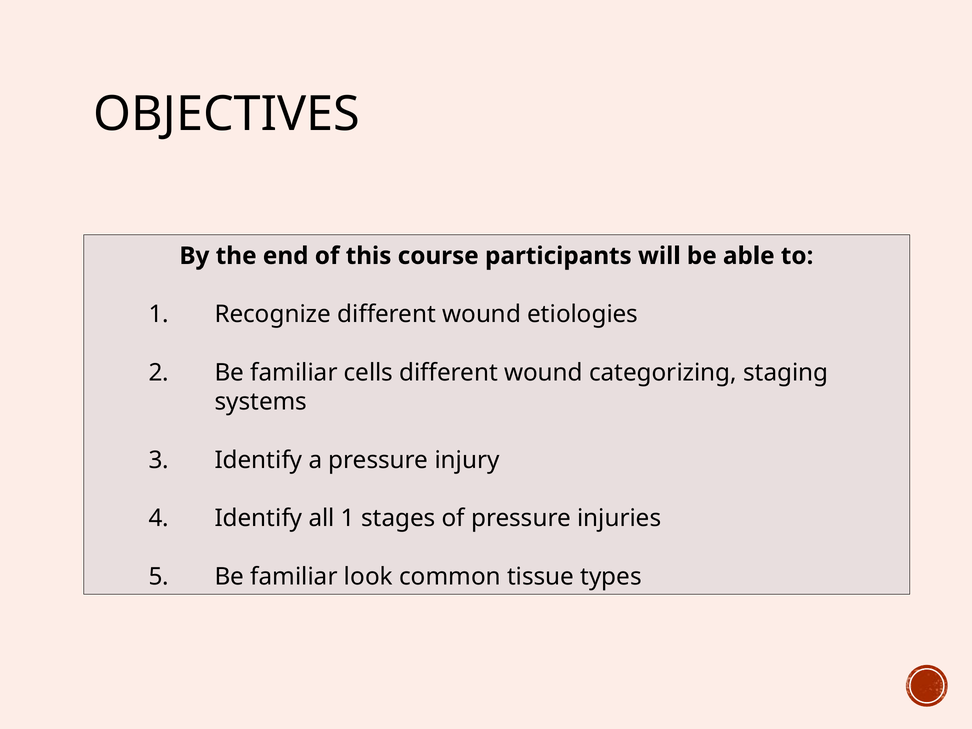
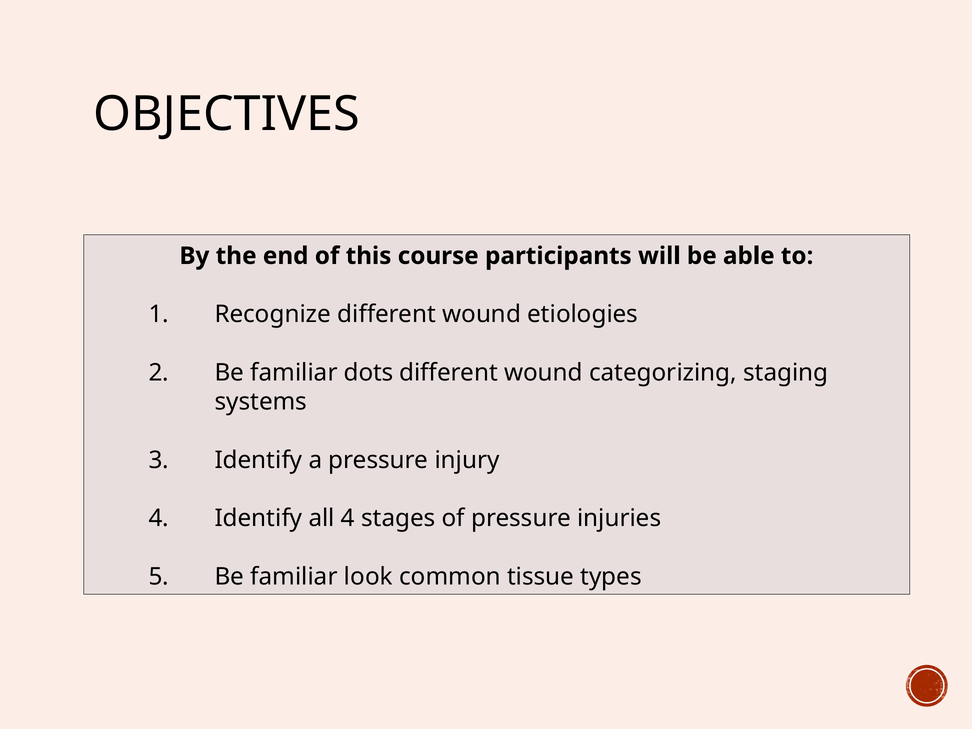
cells: cells -> dots
all 1: 1 -> 4
